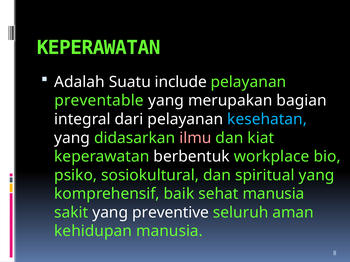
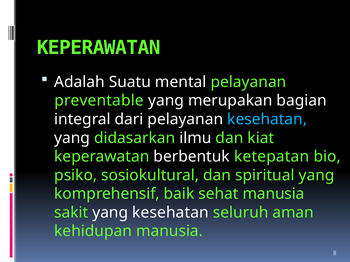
include: include -> mental
ilmu colour: pink -> white
workplace: workplace -> ketepatan
yang preventive: preventive -> kesehatan
